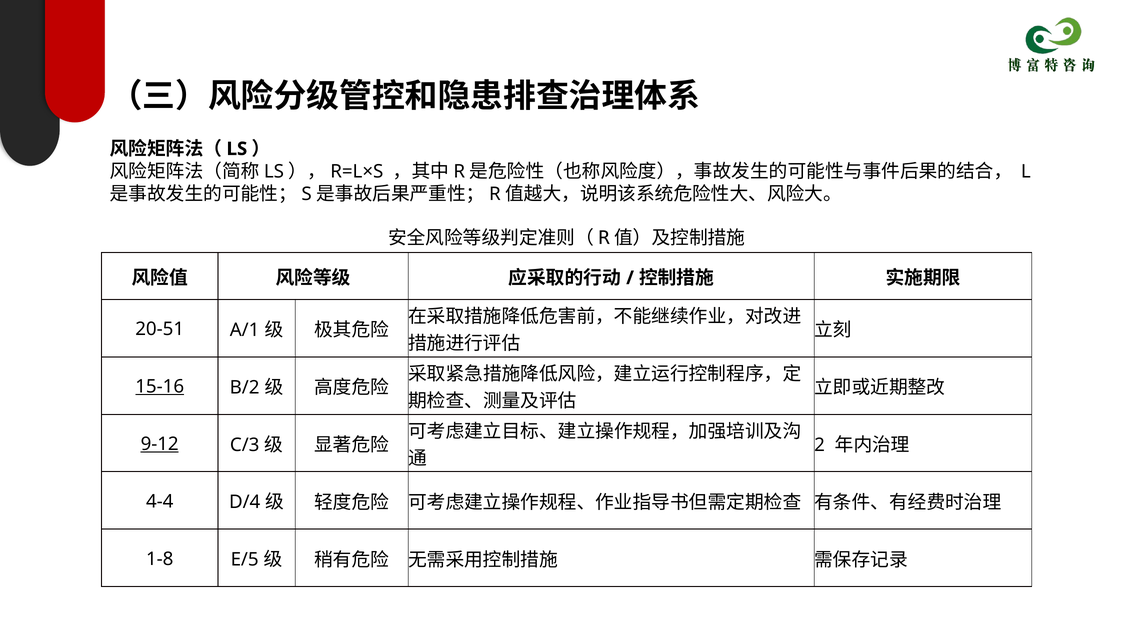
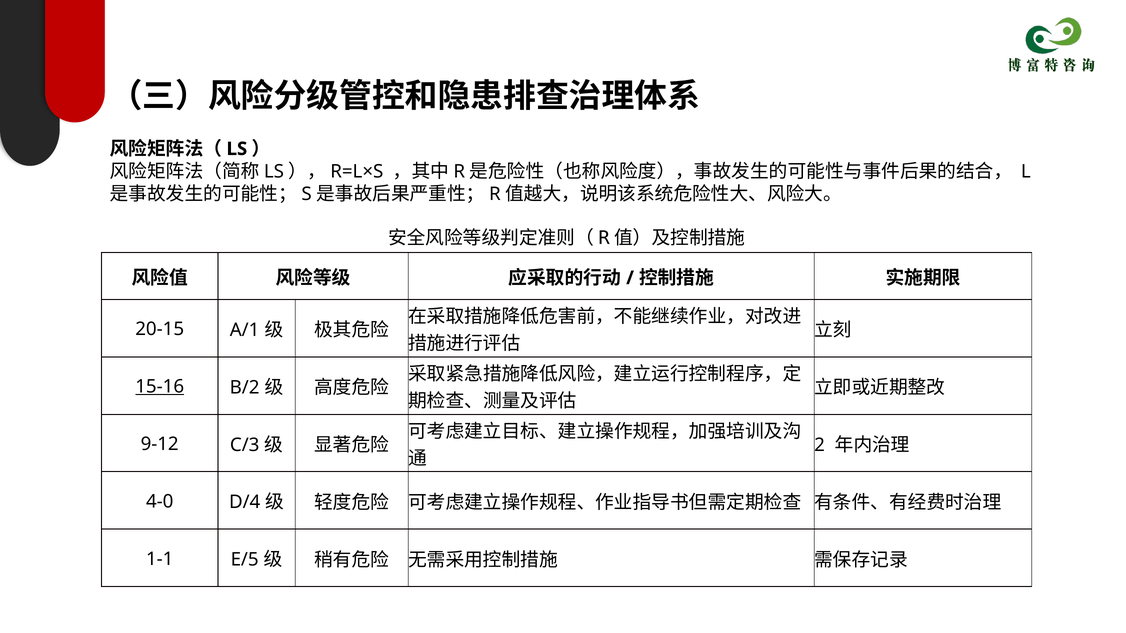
20-51: 20-51 -> 20-15
9-12 underline: present -> none
4-4: 4-4 -> 4-0
1-8: 1-8 -> 1-1
